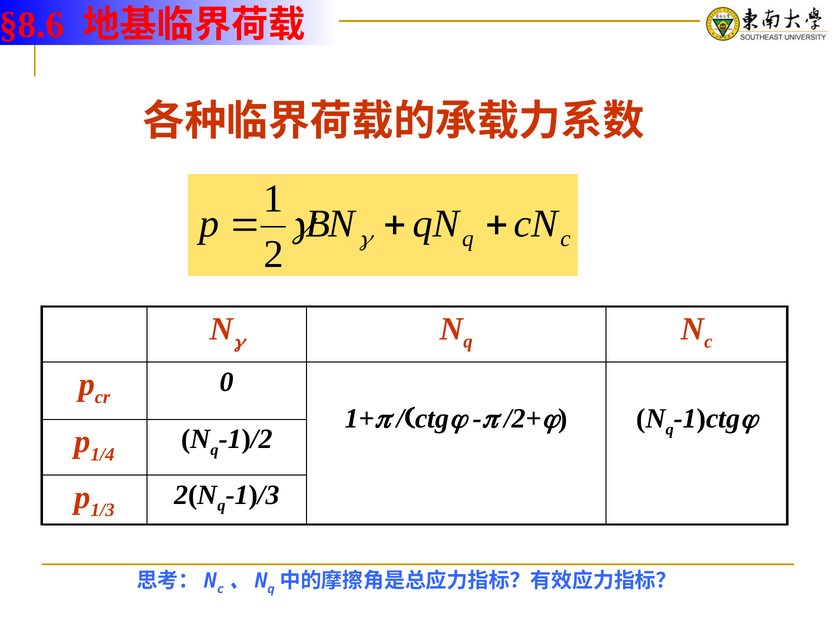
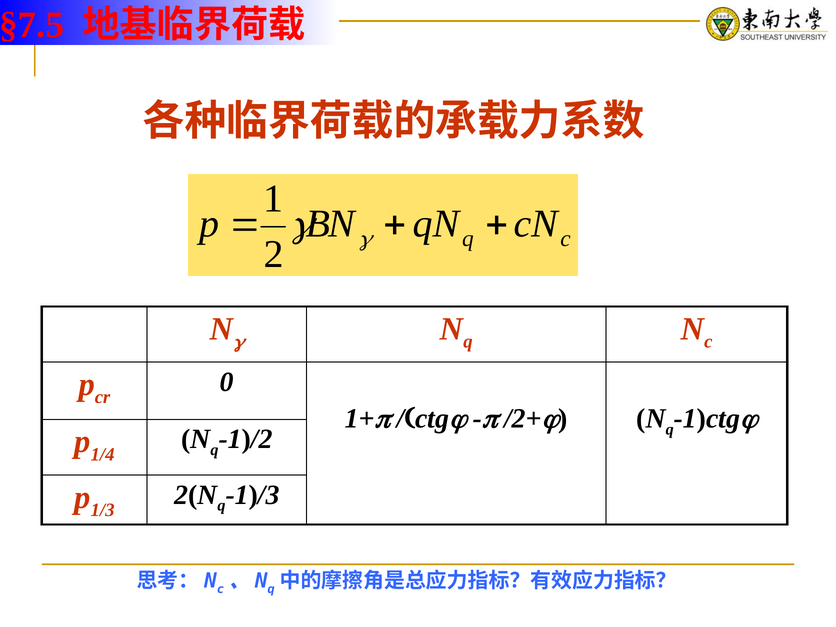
§8.6: §8.6 -> §7.5
